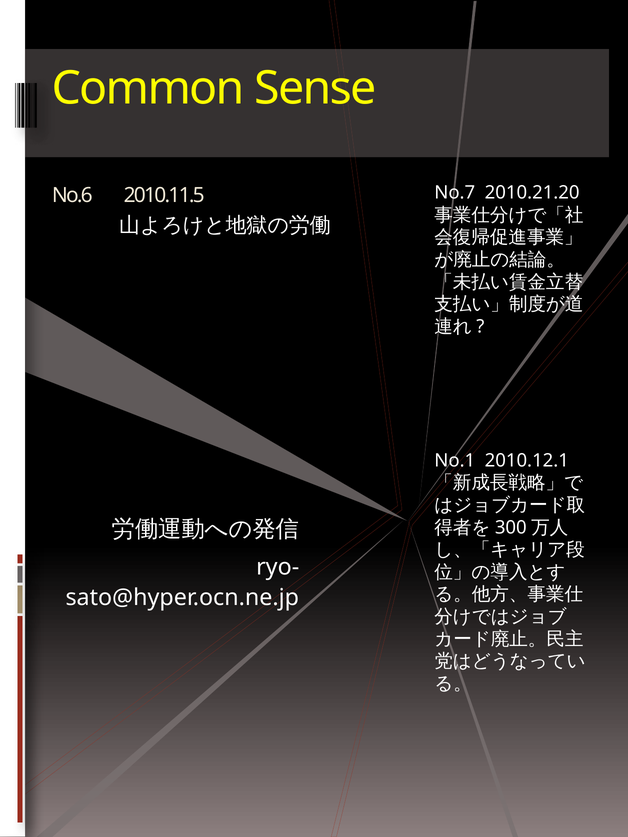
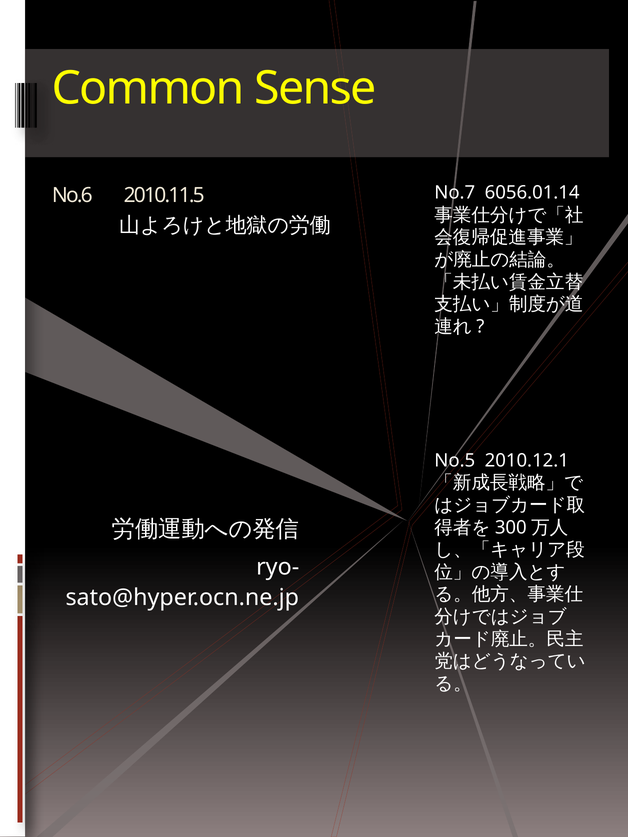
2010.21.20: 2010.21.20 -> 6056.01.14
No.1: No.1 -> No.5
